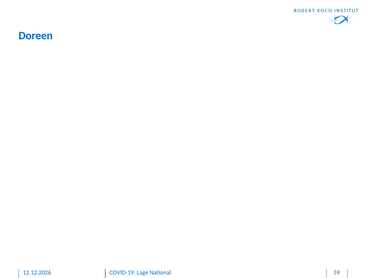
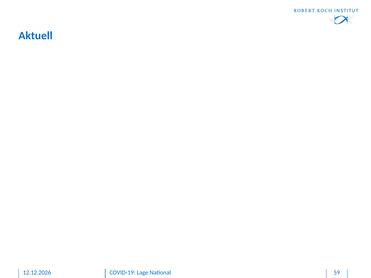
Doreen: Doreen -> Aktuell
